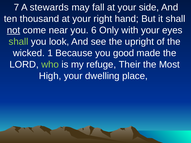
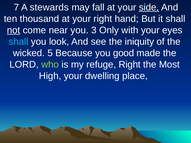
side underline: none -> present
6: 6 -> 3
shall at (19, 42) colour: light green -> light blue
upright: upright -> iniquity
1: 1 -> 5
refuge Their: Their -> Right
